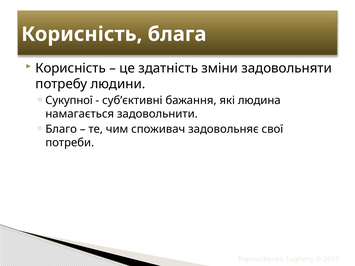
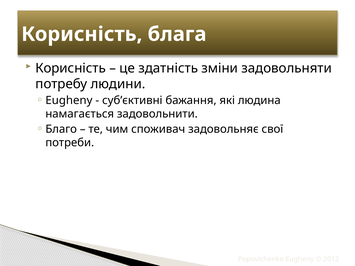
Сукупної at (69, 100): Сукупної -> Eugheny
